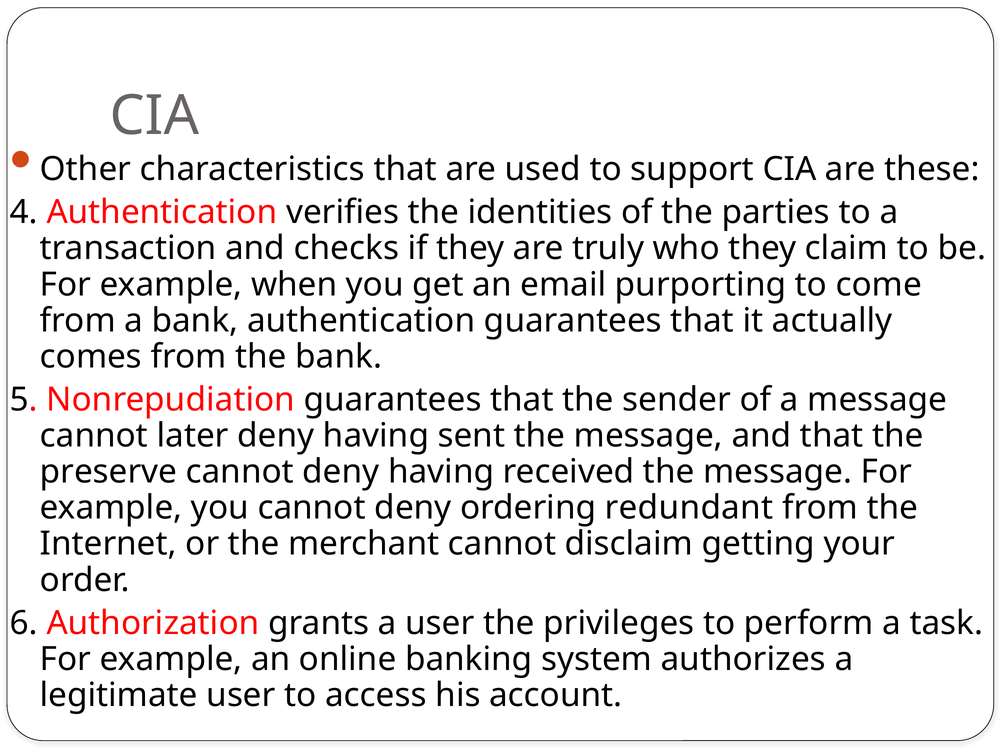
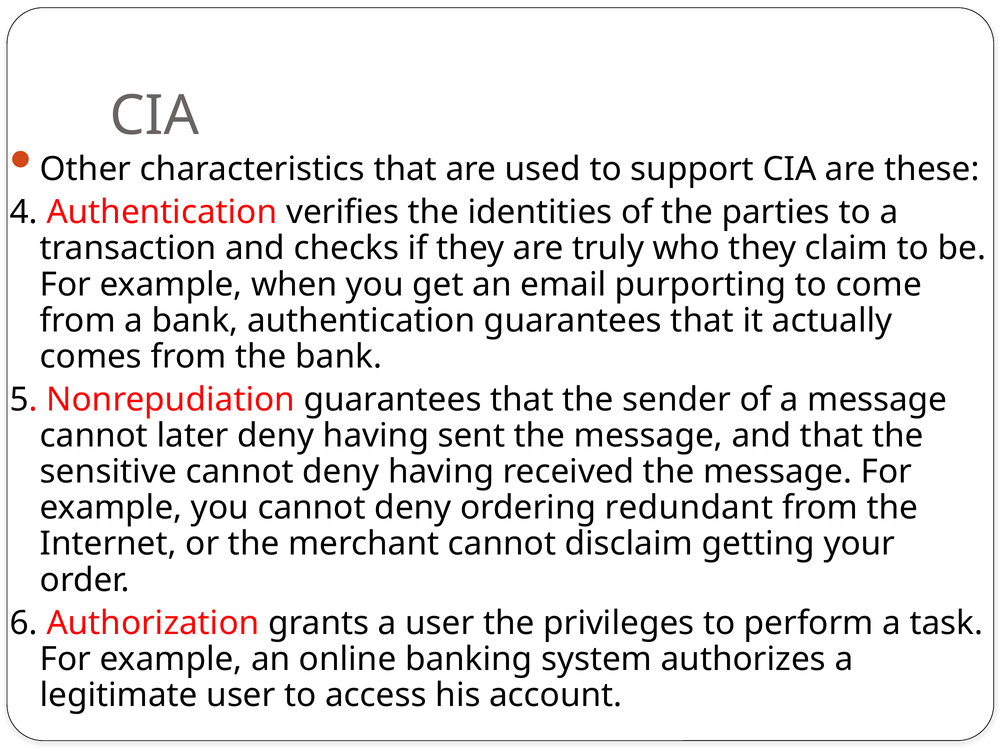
preserve: preserve -> sensitive
